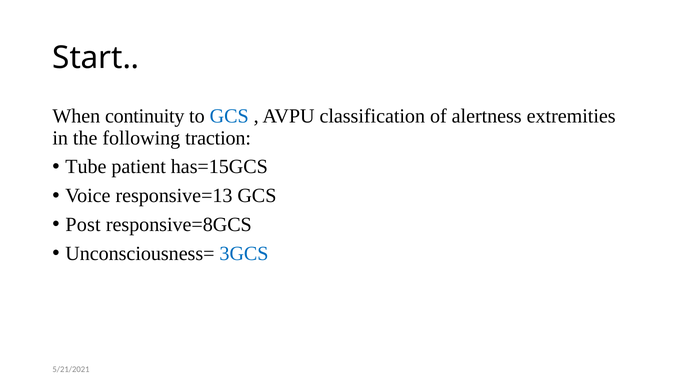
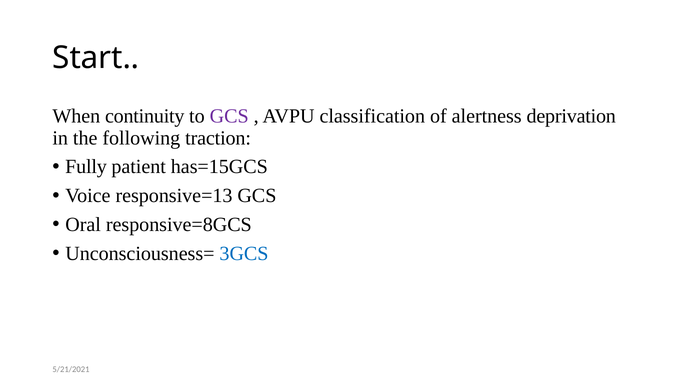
GCS at (229, 116) colour: blue -> purple
extremities: extremities -> deprivation
Tube: Tube -> Fully
Post: Post -> Oral
